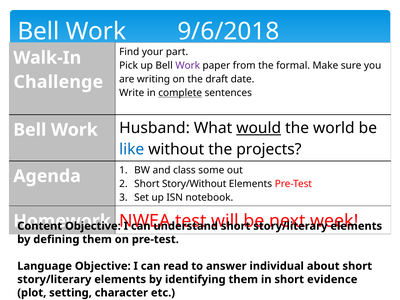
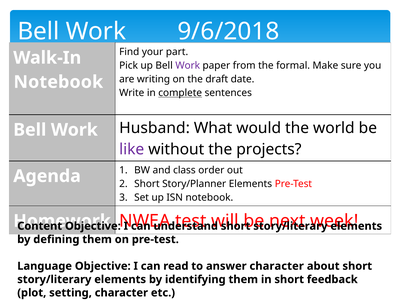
Challenge at (58, 82): Challenge -> Notebook
would underline: present -> none
like colour: blue -> purple
some: some -> order
Story/Without: Story/Without -> Story/Planner
answer individual: individual -> character
evidence: evidence -> feedback
